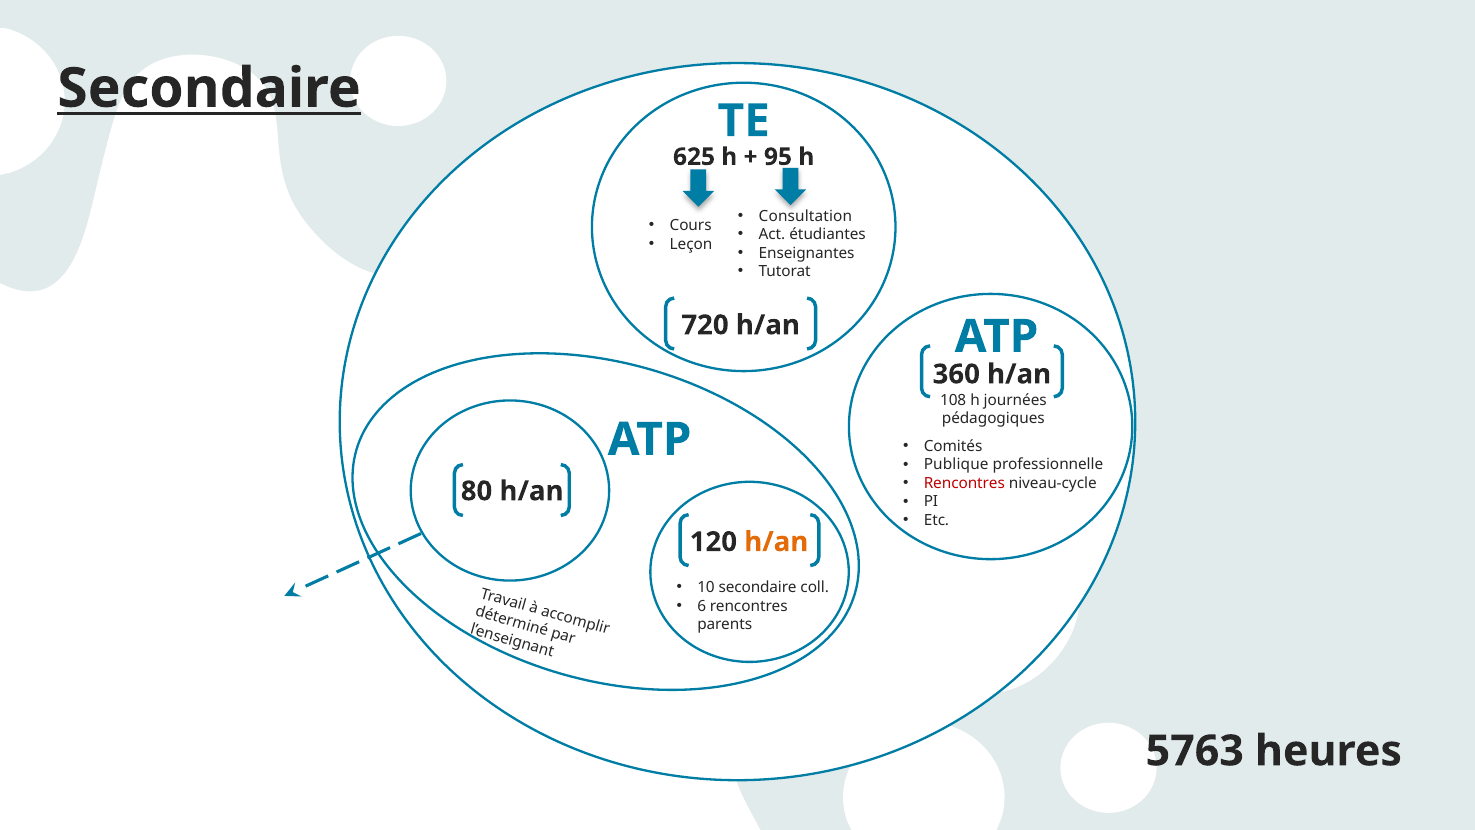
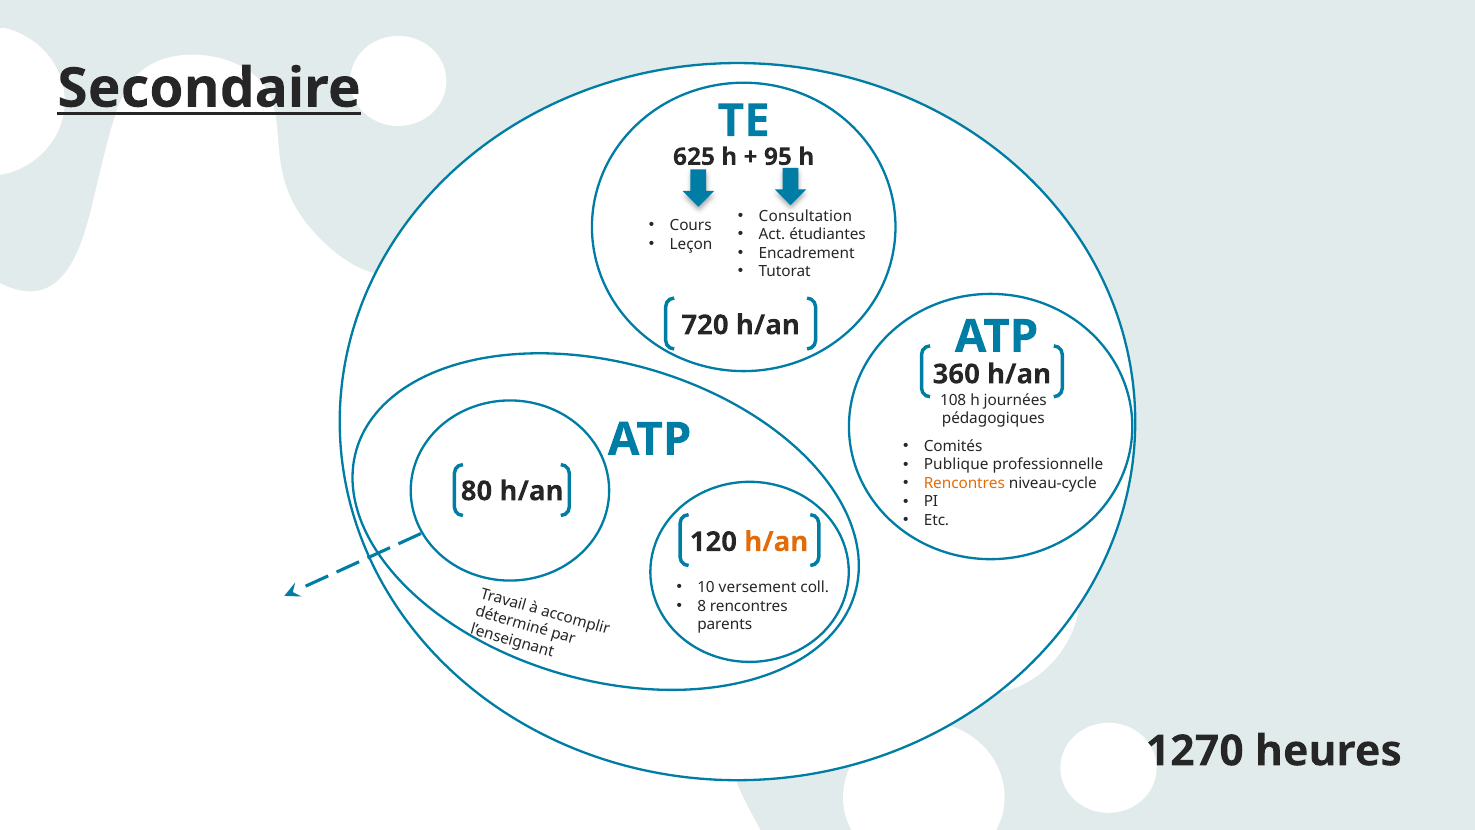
Enseignantes: Enseignantes -> Encadrement
Rencontres at (964, 483) colour: red -> orange
10 secondaire: secondaire -> versement
6: 6 -> 8
5763: 5763 -> 1270
